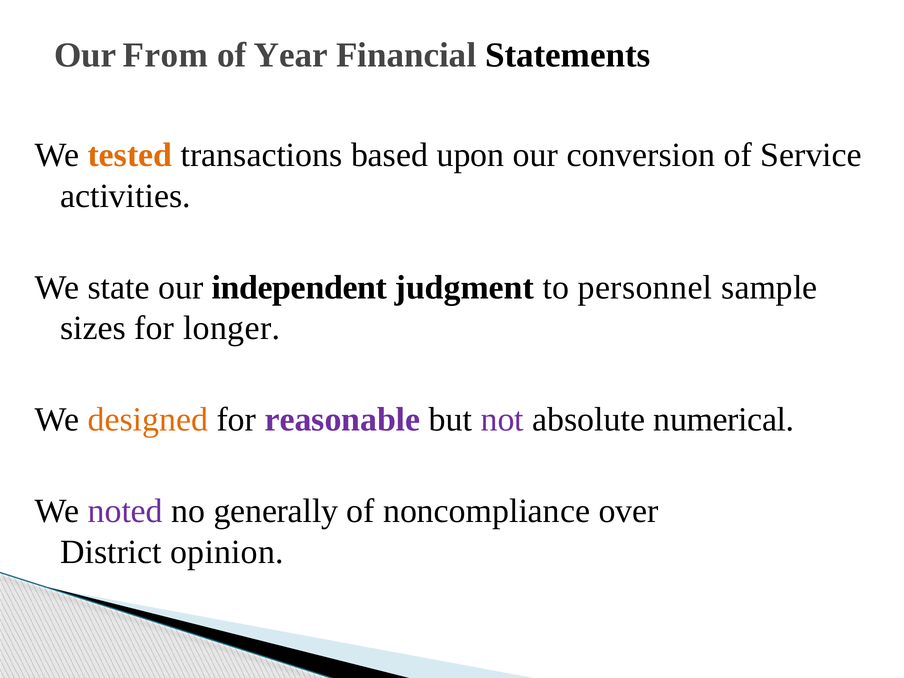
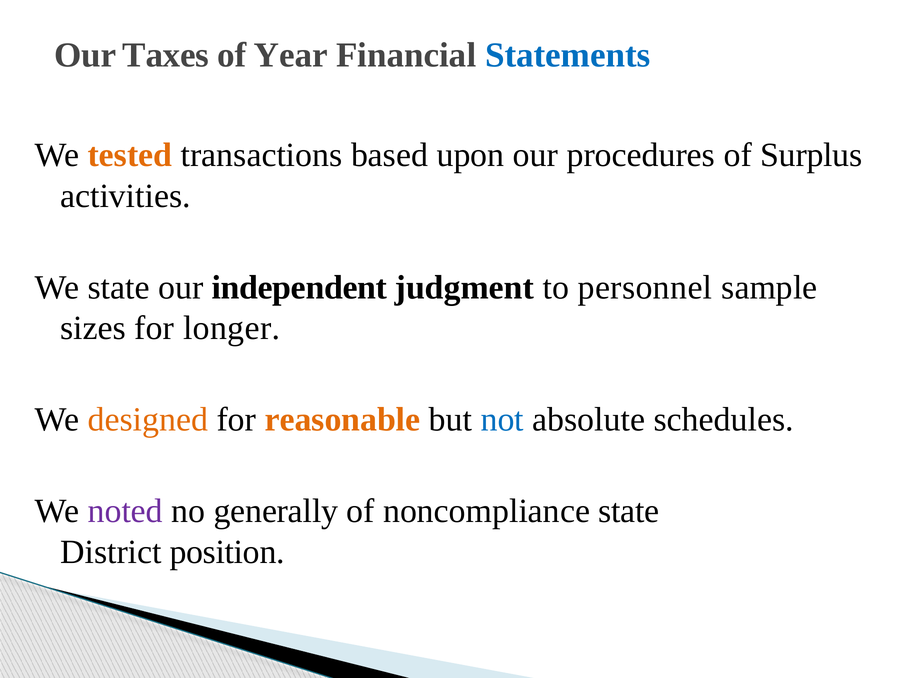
From: From -> Taxes
Statements colour: black -> blue
conversion: conversion -> procedures
Service: Service -> Surplus
reasonable colour: purple -> orange
not colour: purple -> blue
numerical: numerical -> schedules
noncompliance over: over -> state
opinion: opinion -> position
